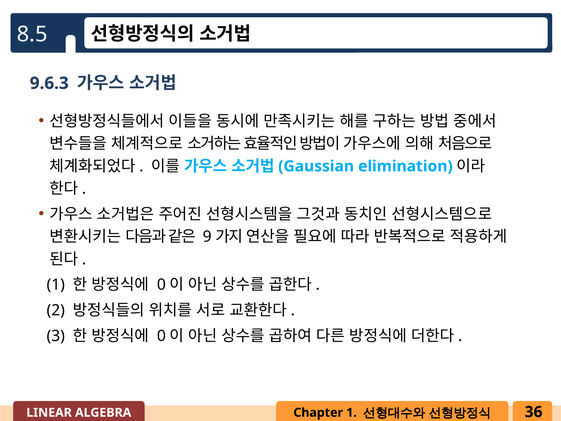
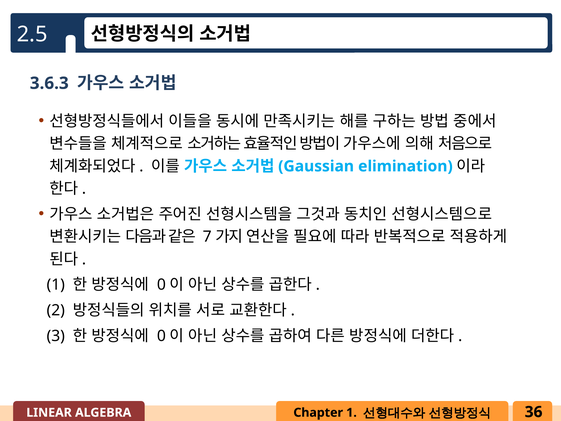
8.5: 8.5 -> 2.5
9.6.3: 9.6.3 -> 3.6.3
9: 9 -> 7
